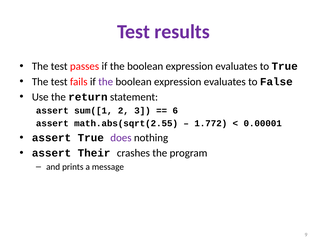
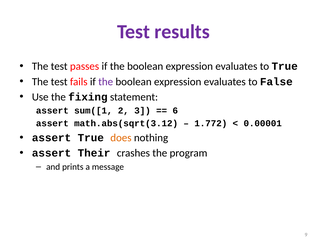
return: return -> fixing
math.abs(sqrt(2.55: math.abs(sqrt(2.55 -> math.abs(sqrt(3.12
does colour: purple -> orange
